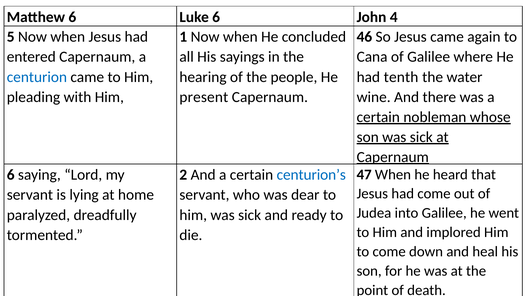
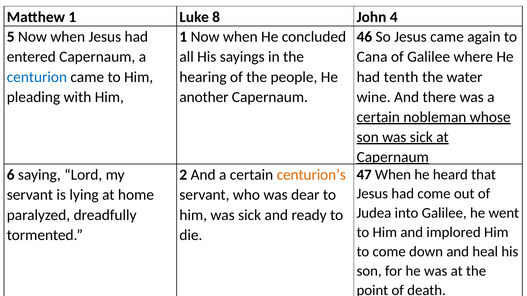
Matthew 6: 6 -> 1
Luke 6: 6 -> 8
present: present -> another
centurion’s colour: blue -> orange
